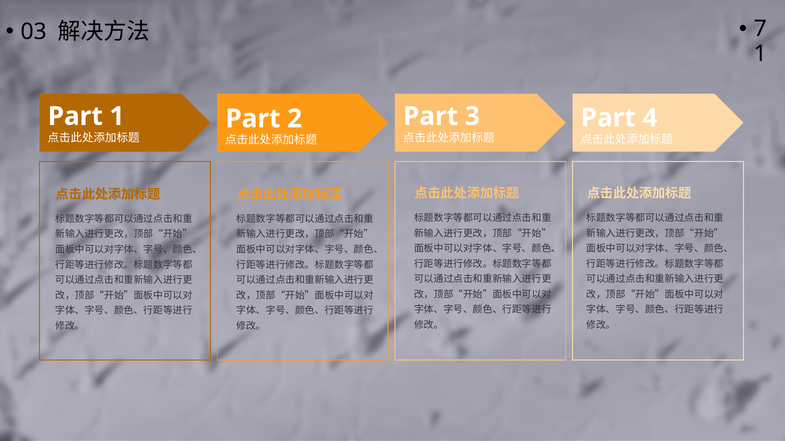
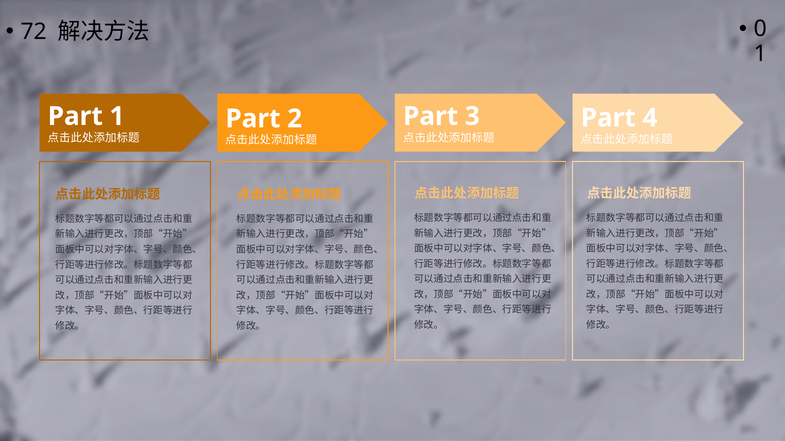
03: 03 -> 72
7: 7 -> 0
